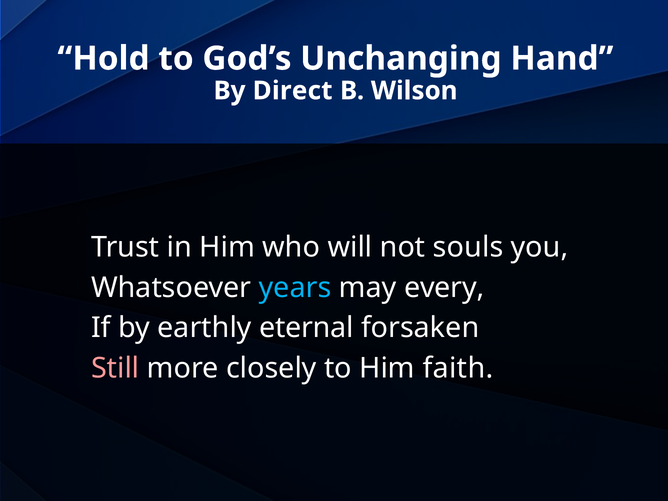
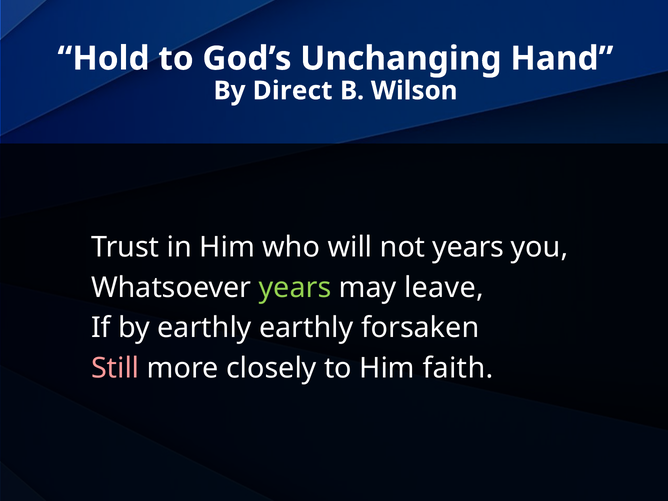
not souls: souls -> years
years at (295, 288) colour: light blue -> light green
every: every -> leave
earthly eternal: eternal -> earthly
